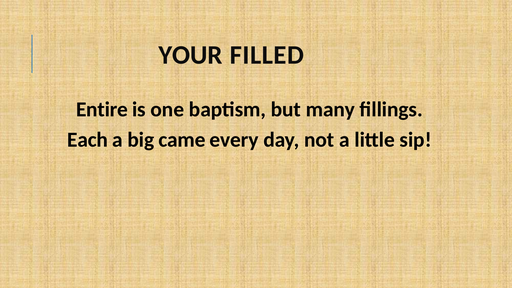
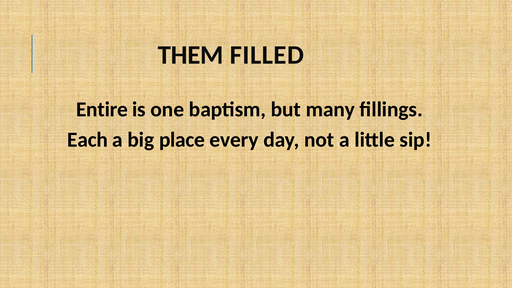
YOUR: YOUR -> THEM
came: came -> place
